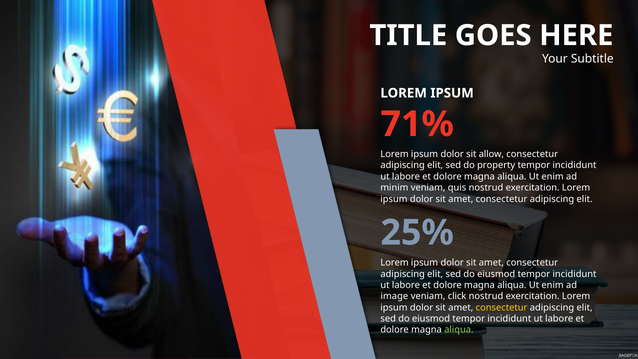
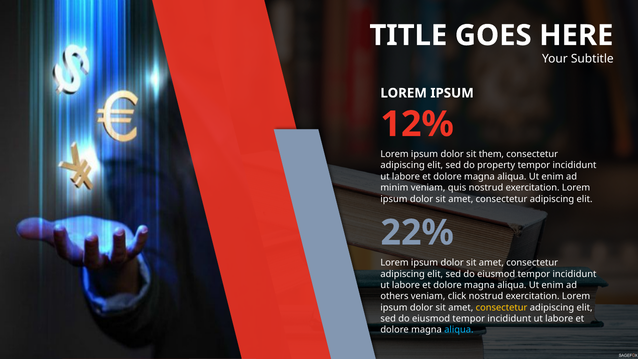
71%: 71% -> 12%
allow: allow -> them
25%: 25% -> 22%
image: image -> others
aliqua at (459, 330) colour: light green -> light blue
